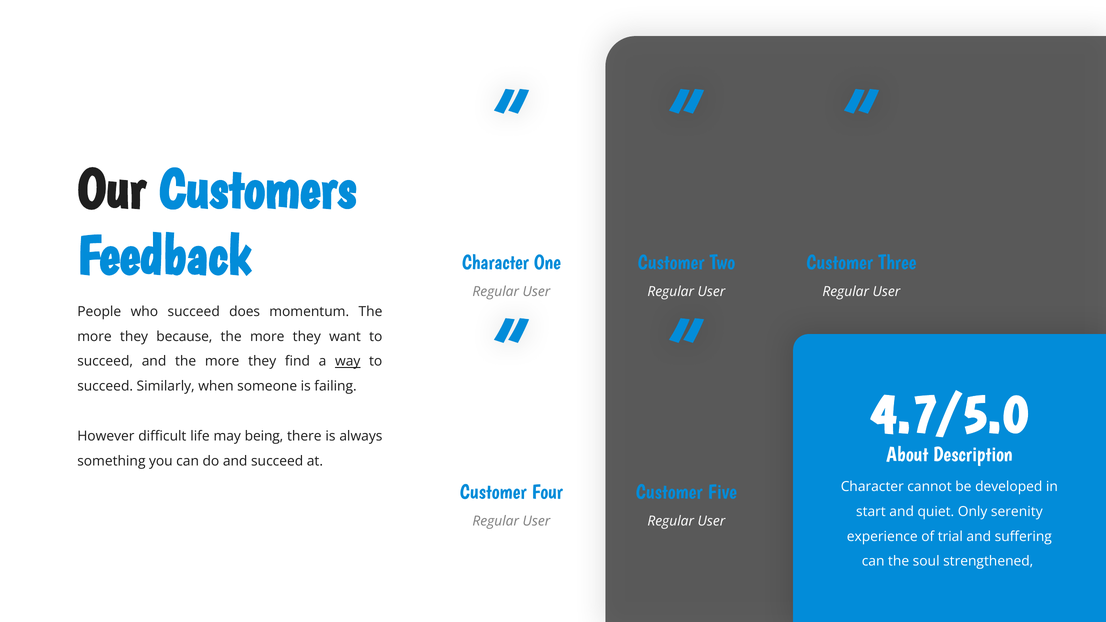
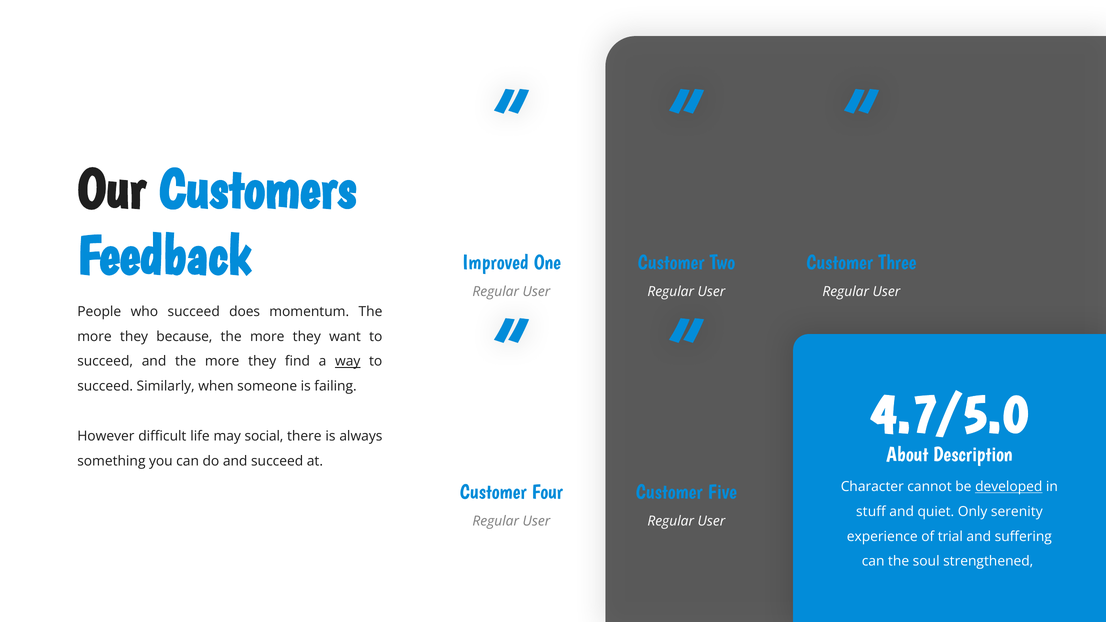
Character at (495, 263): Character -> Improved
being: being -> social
developed underline: none -> present
start: start -> stuff
